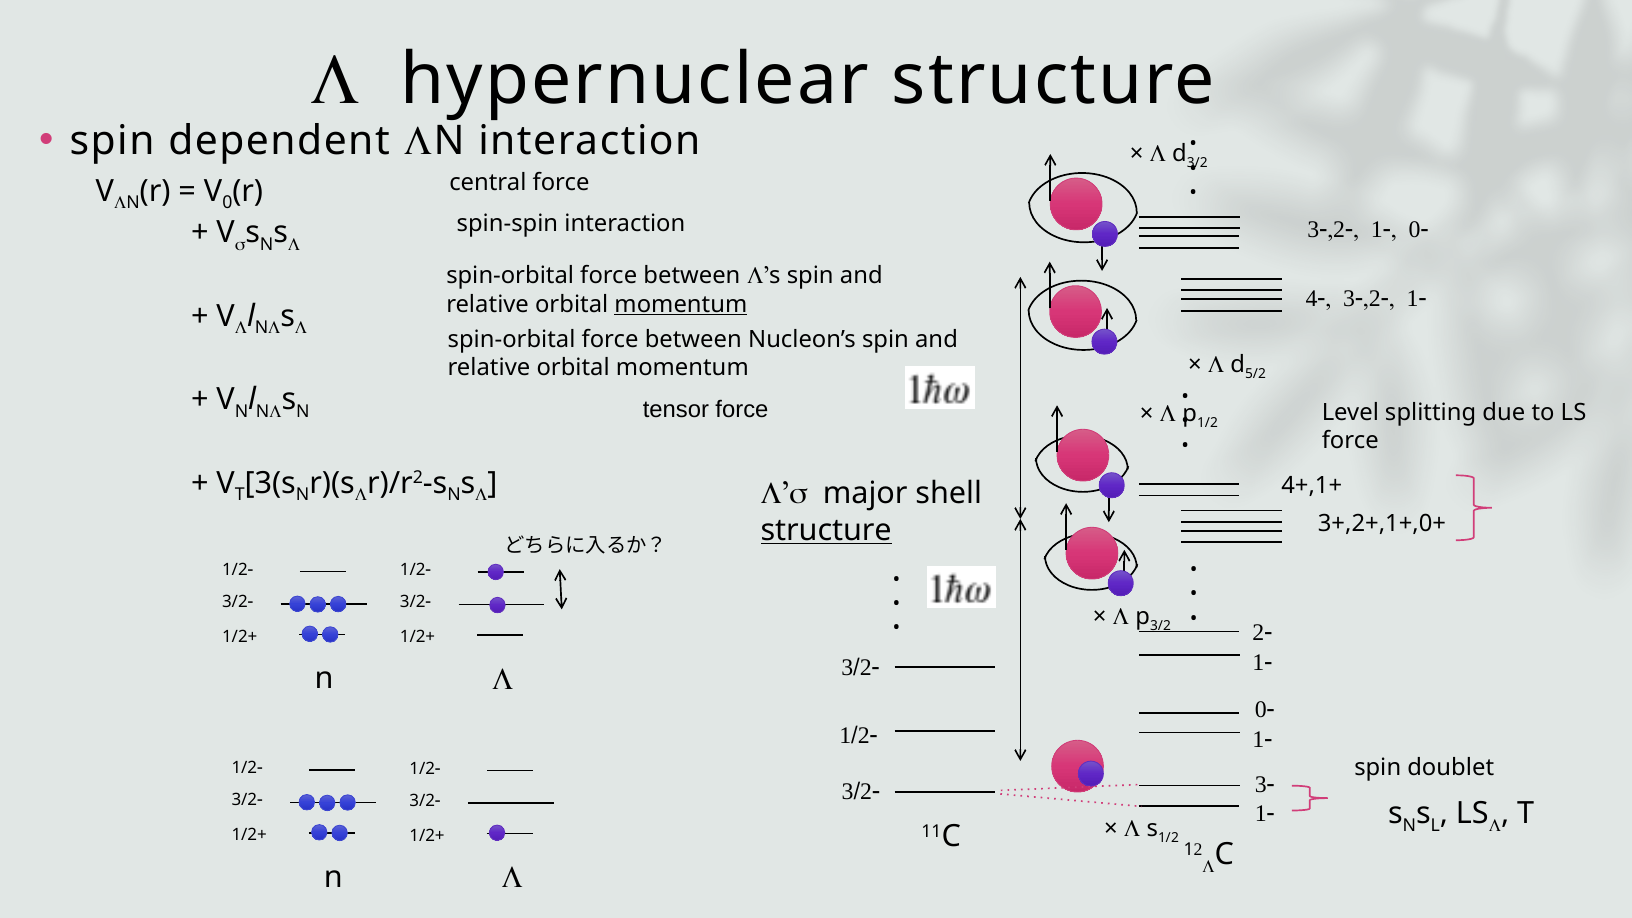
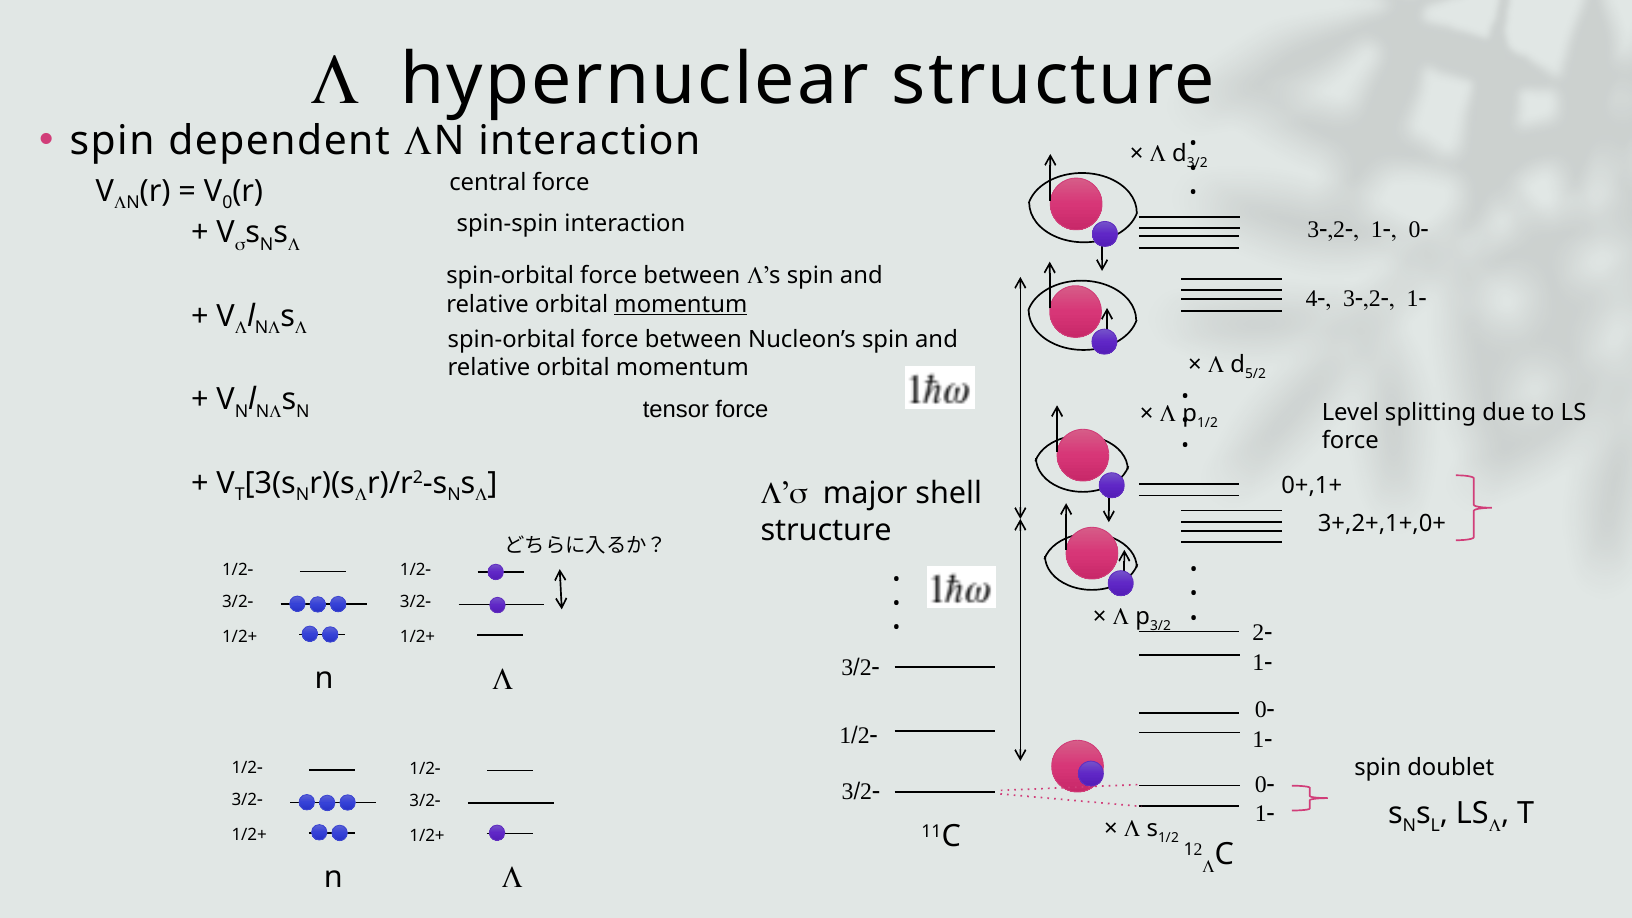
4+,1+: 4+,1+ -> 0+,1+
structure at (826, 530) underline: present -> none
3- at (1265, 785): 3- -> 0-
